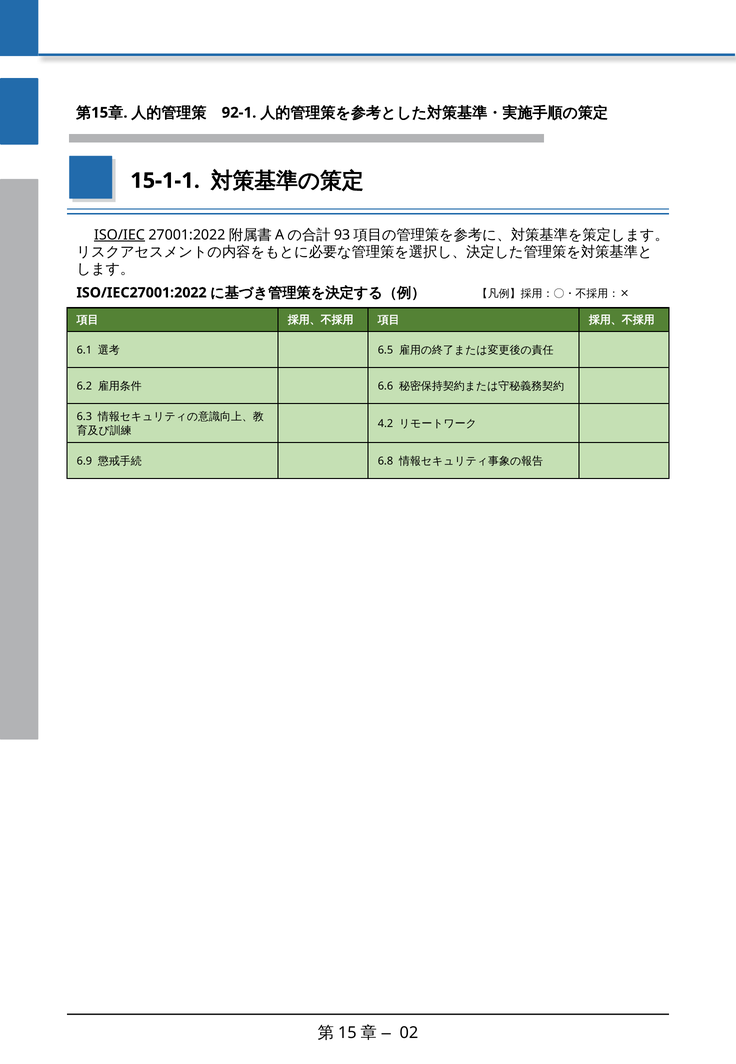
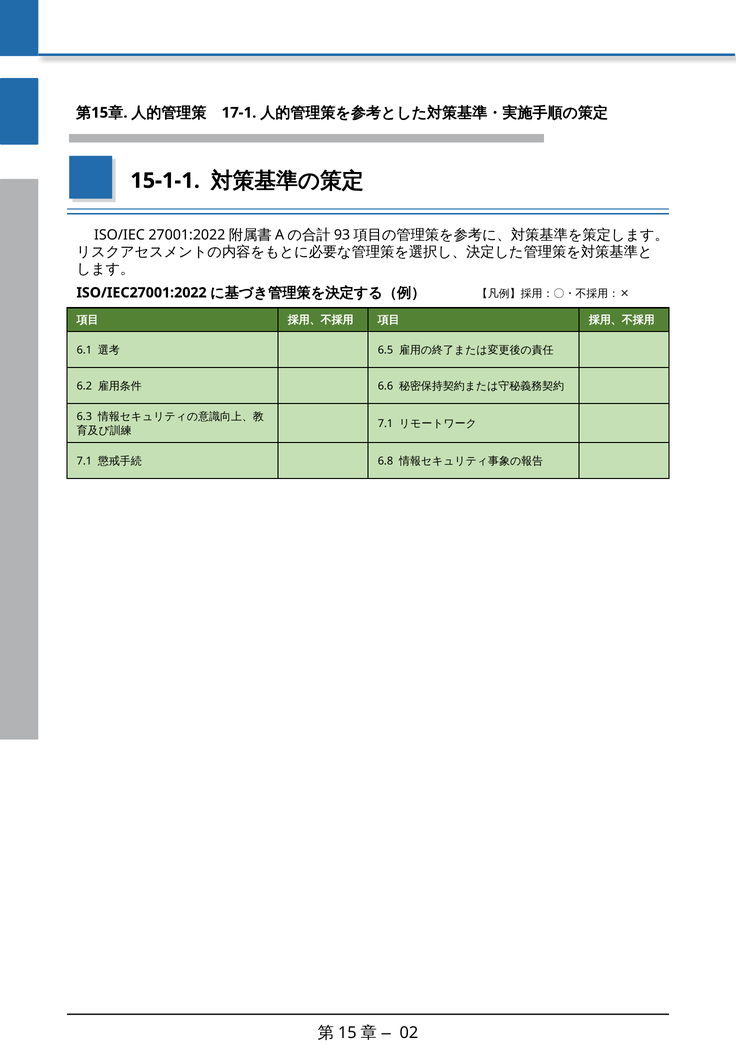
92-1: 92-1 -> 17-1
ISO/IEC underline: present -> none
4.2 at (385, 423): 4.2 -> 7.1
6.9 at (84, 461): 6.9 -> 7.1
